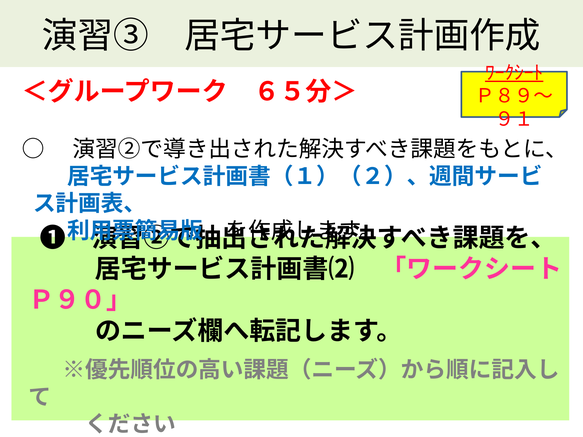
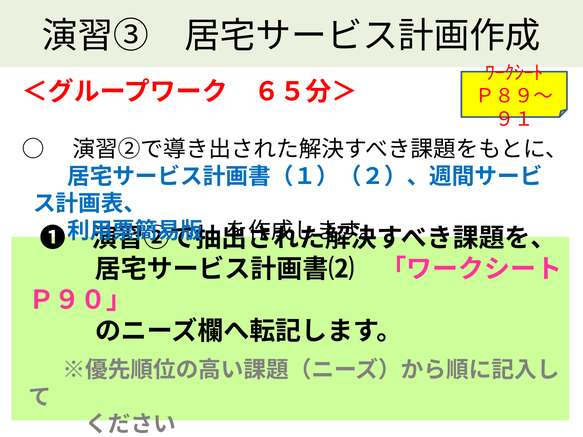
ﾜｰｸｼｰﾄ underline: present -> none
